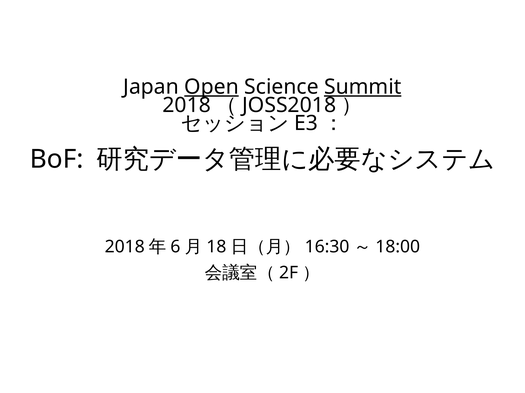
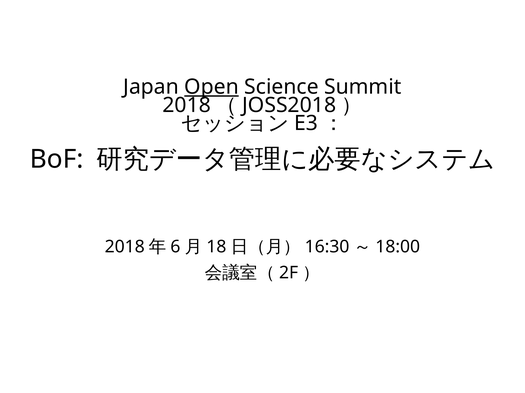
Summit underline: present -> none
